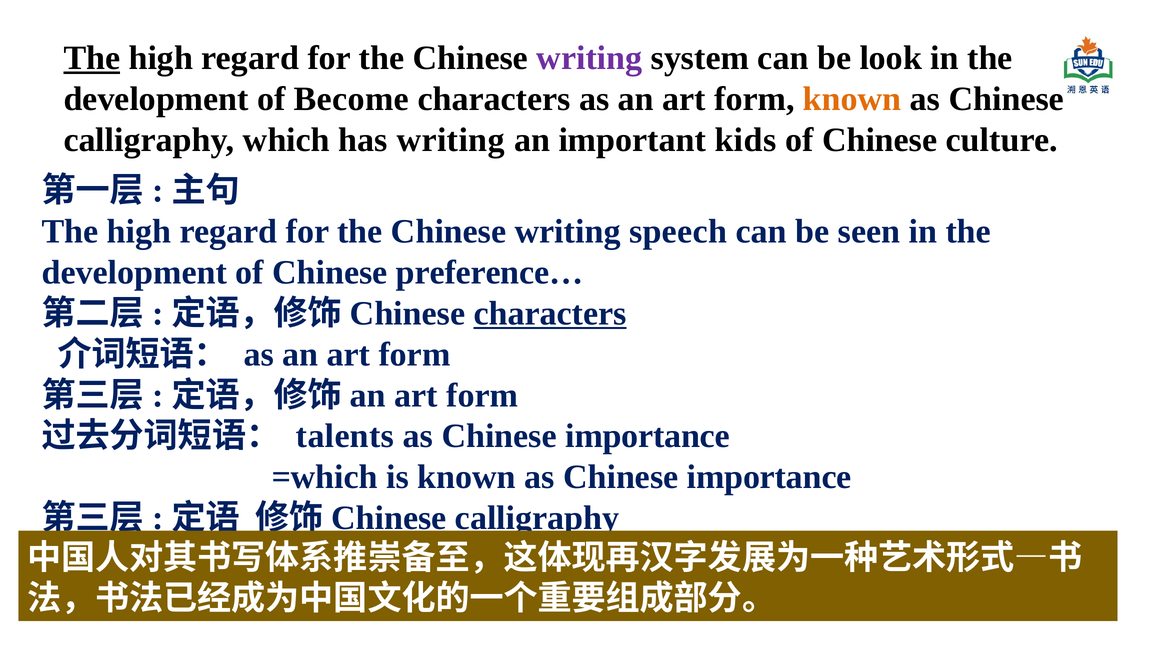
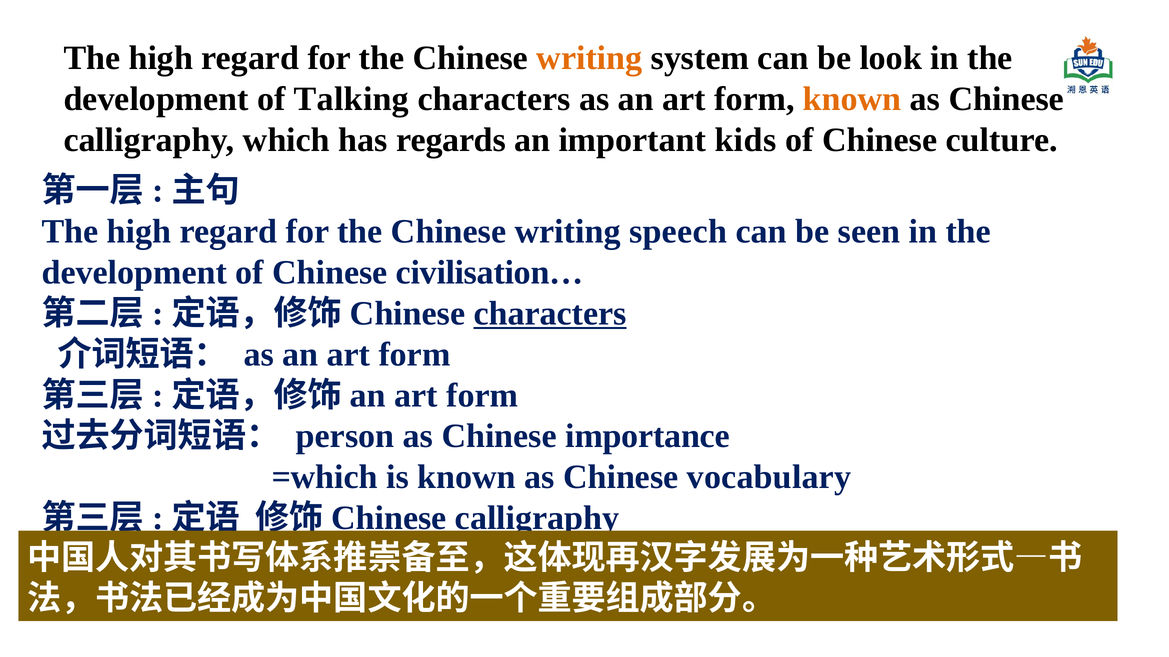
The at (92, 58) underline: present -> none
writing at (589, 58) colour: purple -> orange
of Become: Become -> Talking
has writing: writing -> regards
preference…: preference… -> civilisation…
talents: talents -> person
known as Chinese importance: importance -> vocabulary
